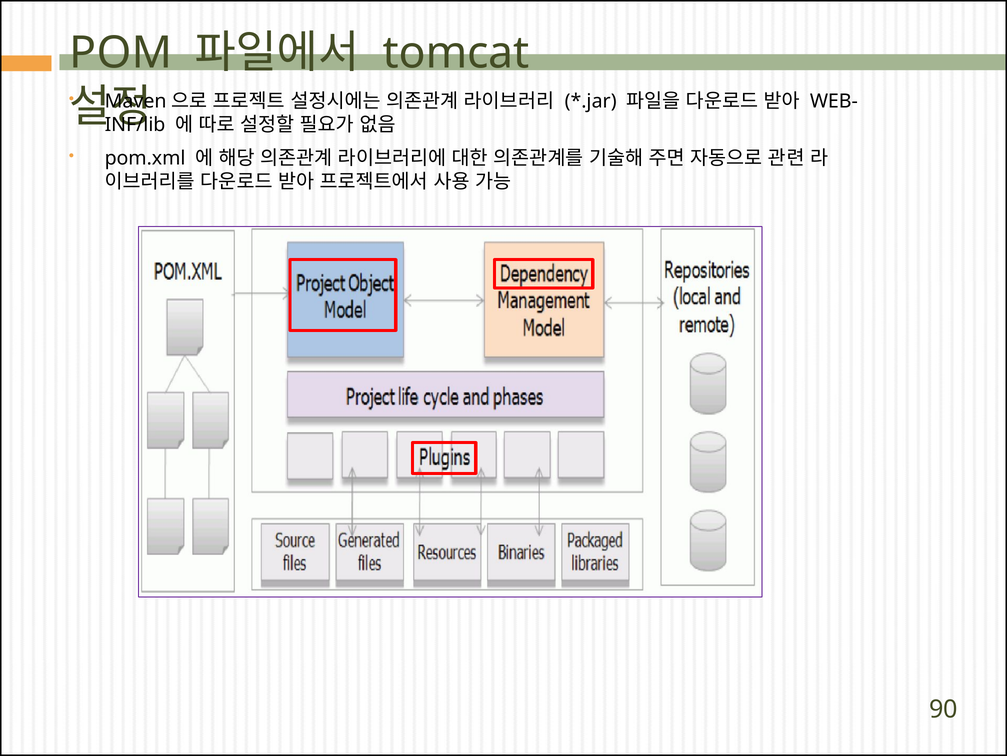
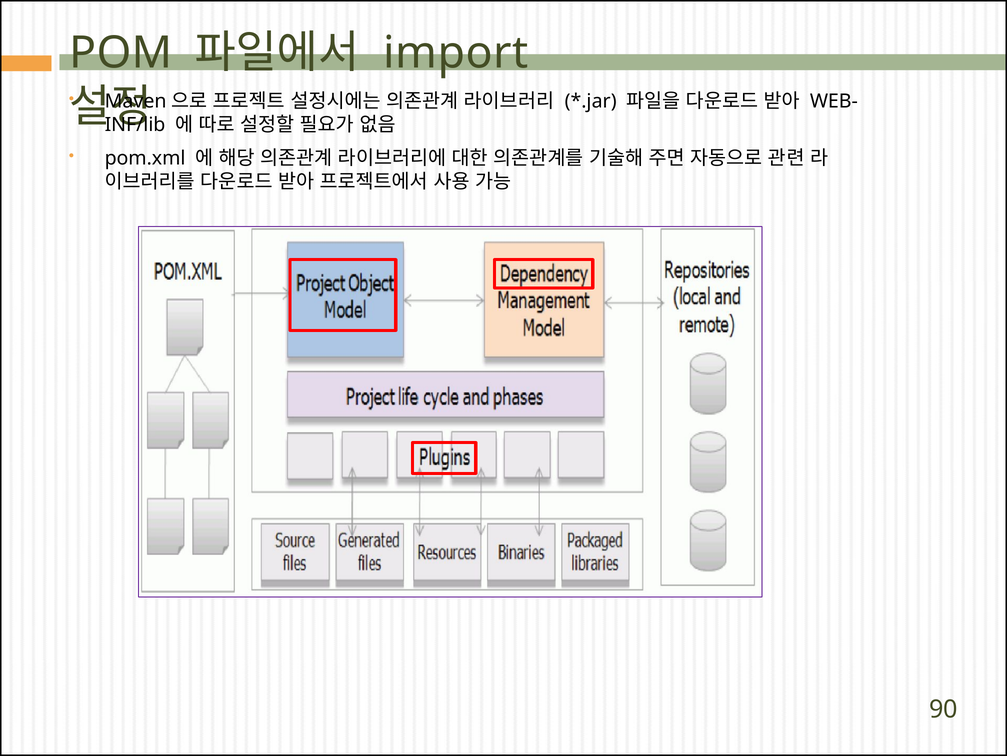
tomcat: tomcat -> import
